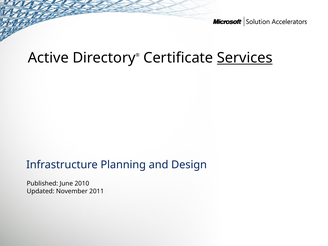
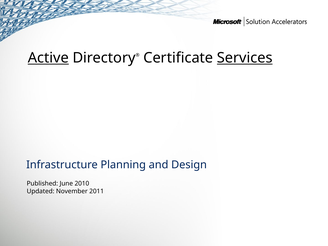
Active underline: none -> present
